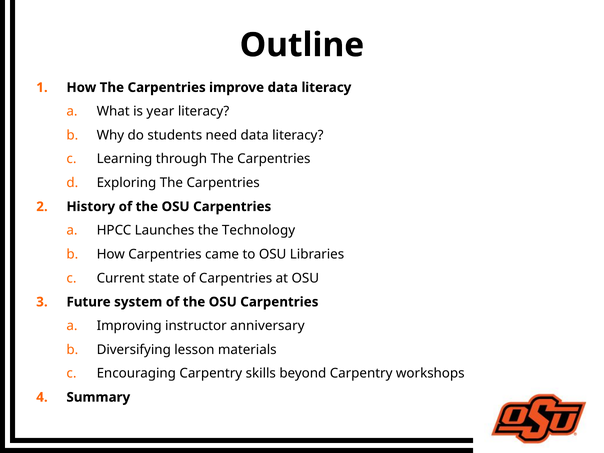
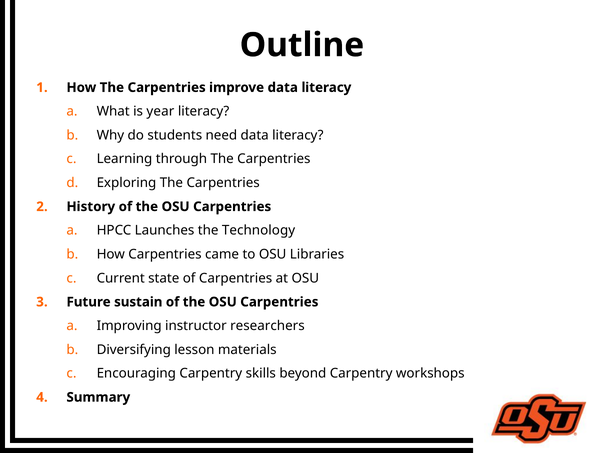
system: system -> sustain
anniversary: anniversary -> researchers
